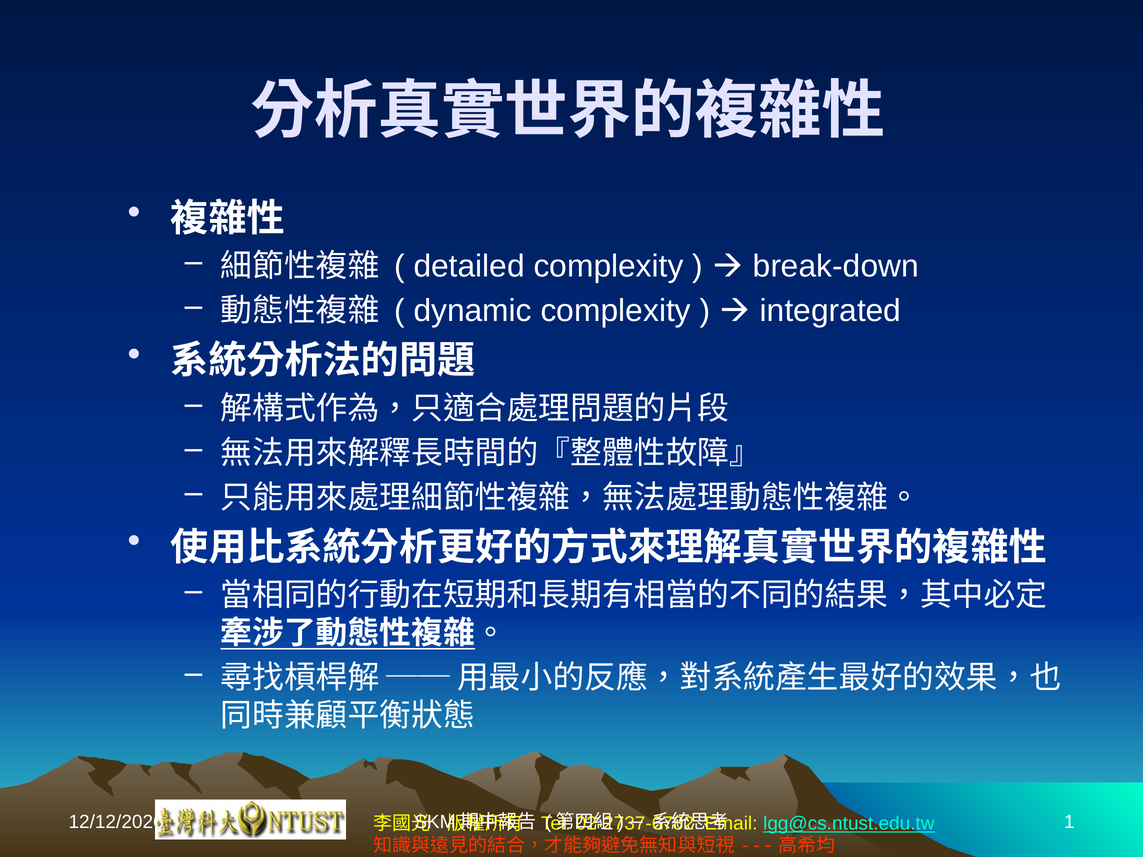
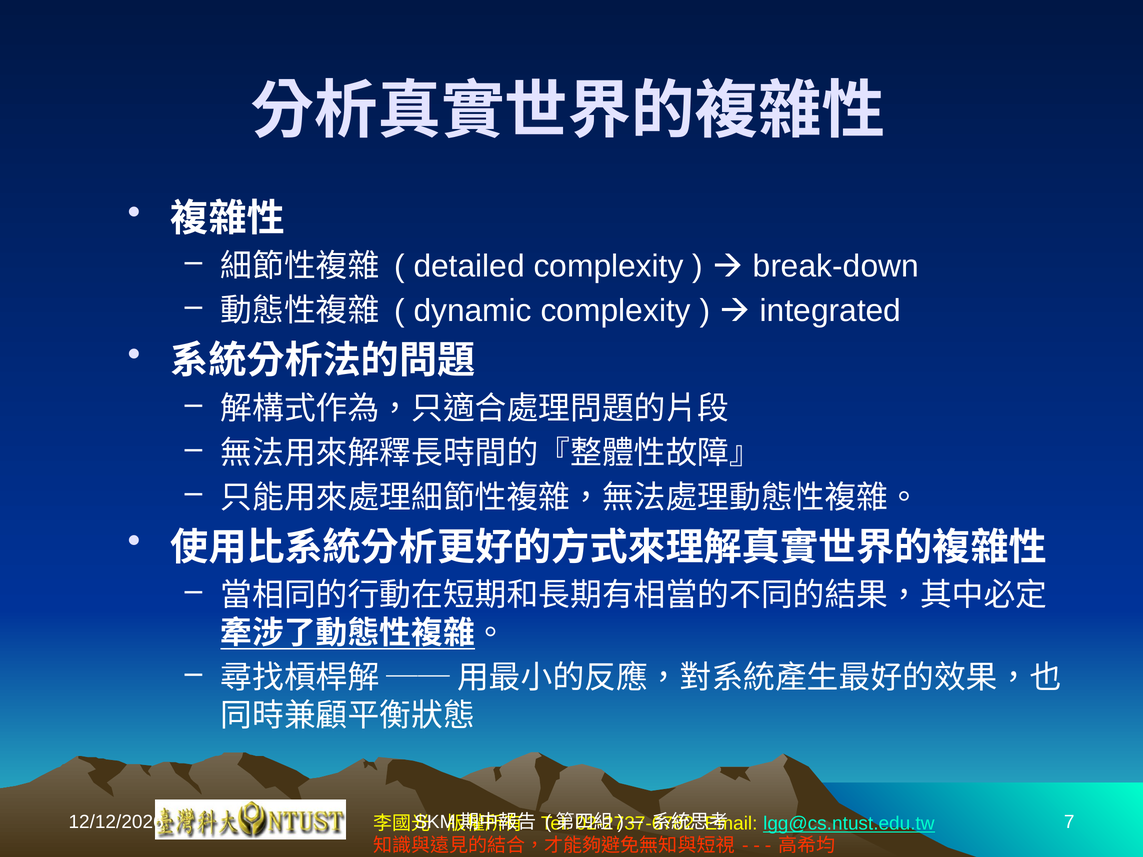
1: 1 -> 7
